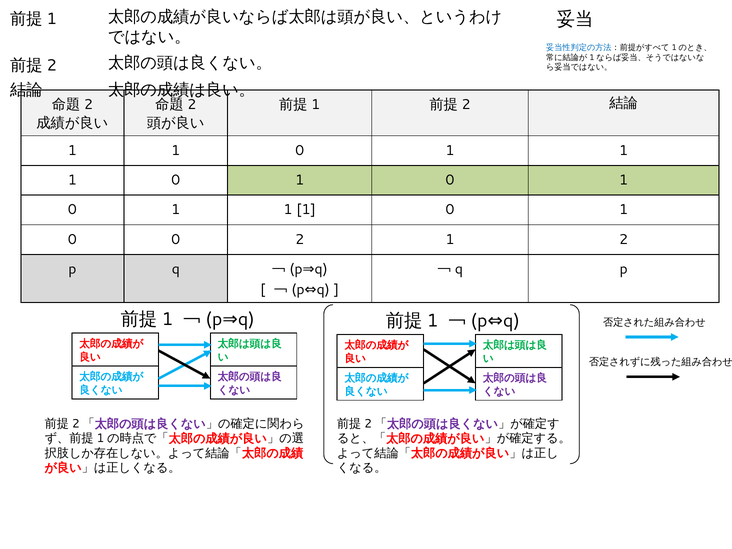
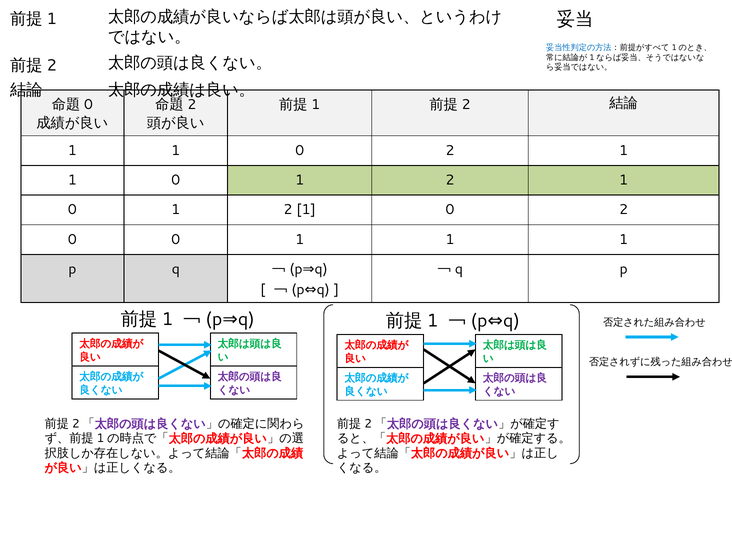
2 at (88, 105): 2 -> 0
1 at (450, 150): 1 -> 2
0 at (450, 180): 0 -> 2
1 at (288, 210): 1 -> 2
1 at (624, 210): 1 -> 2
0 0 2: 2 -> 1
2 at (624, 239): 2 -> 1
